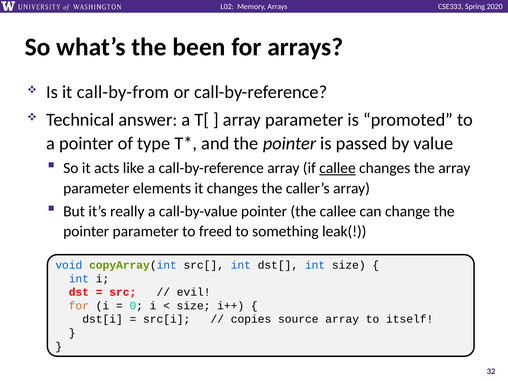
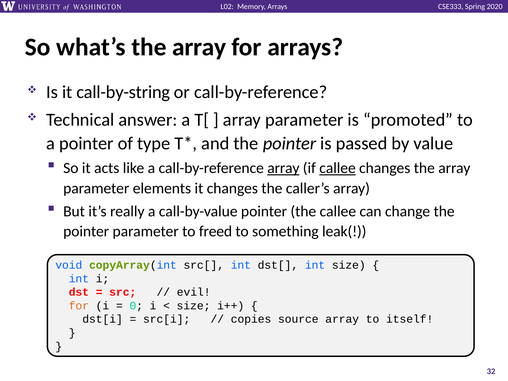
what’s the been: been -> array
call-by-from: call-by-from -> call-by-string
array at (283, 168) underline: none -> present
